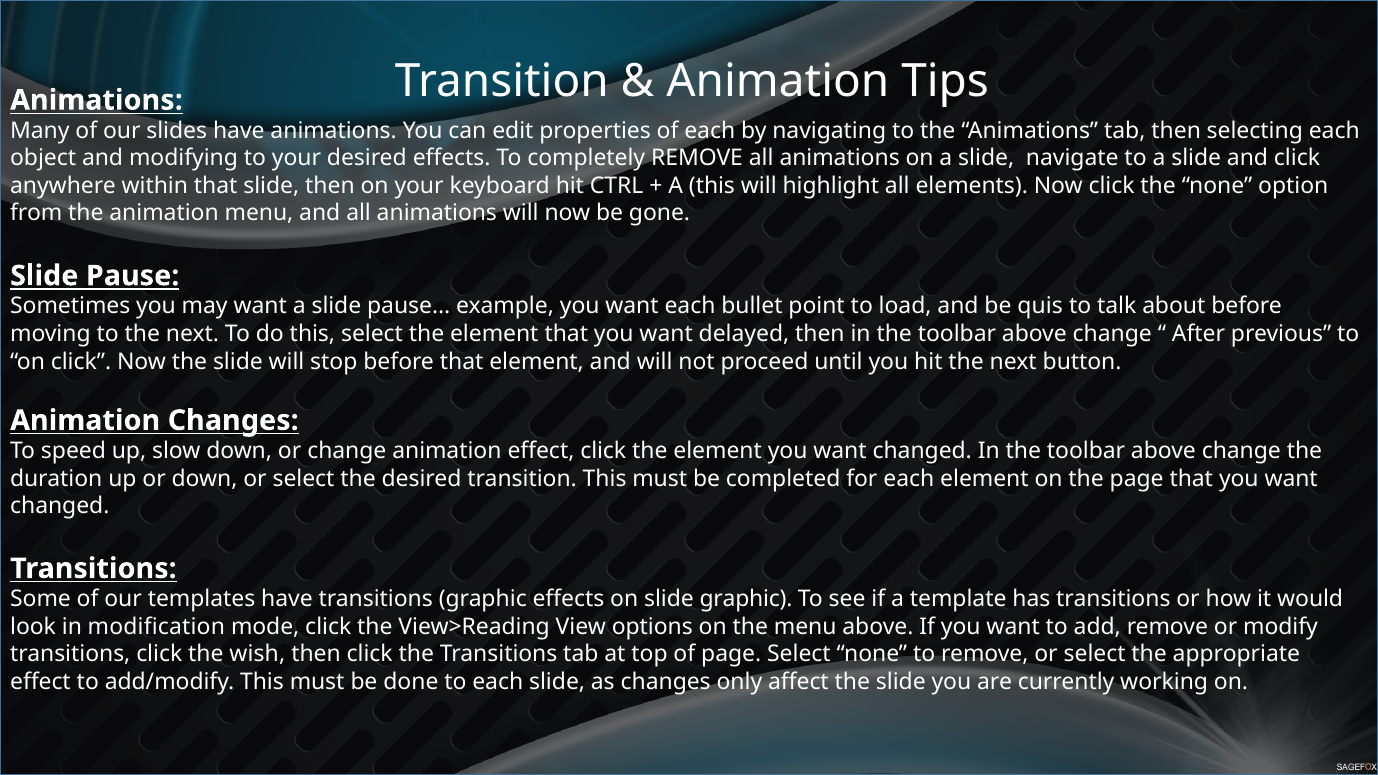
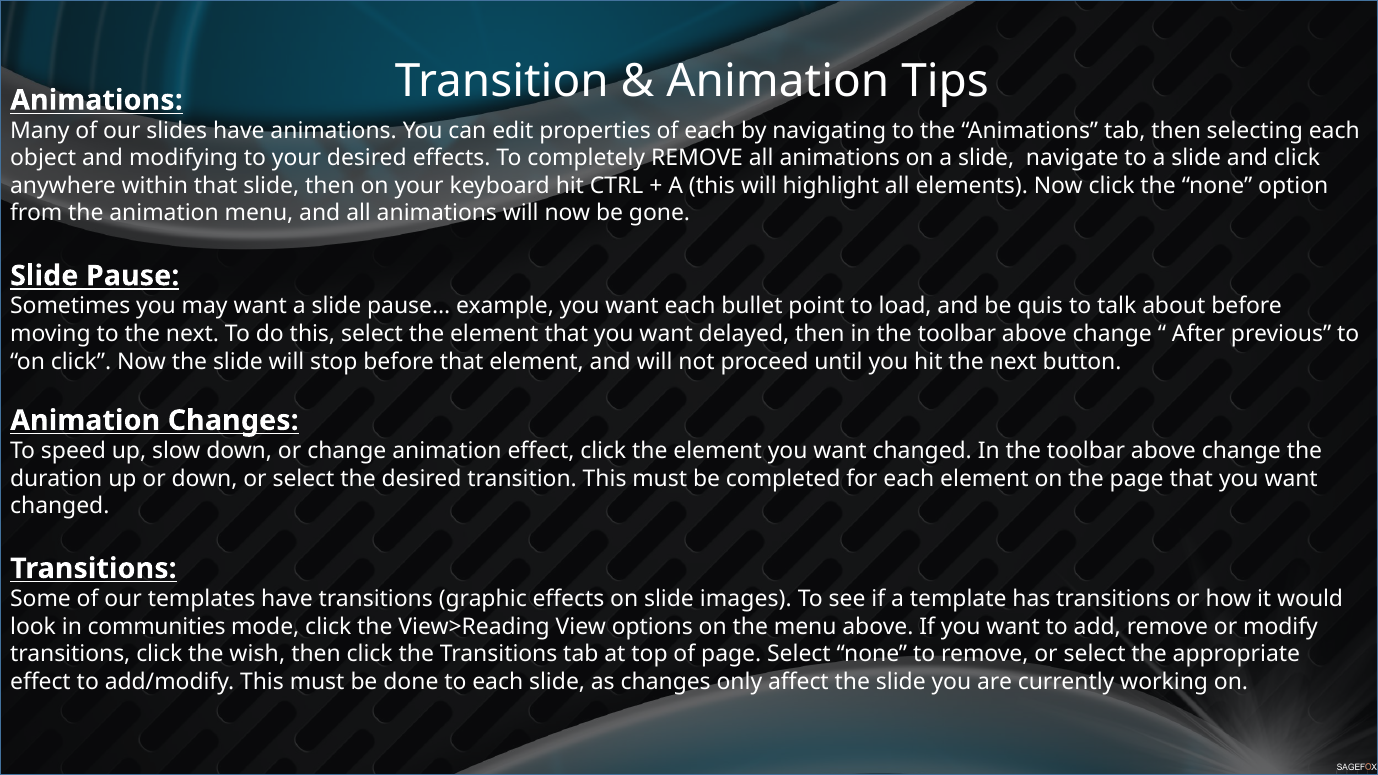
slide graphic: graphic -> images
modification: modification -> communities
